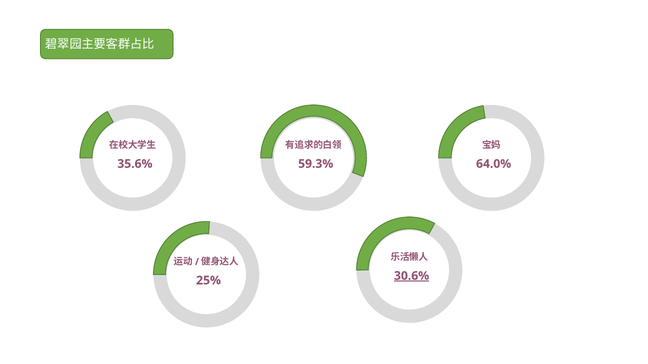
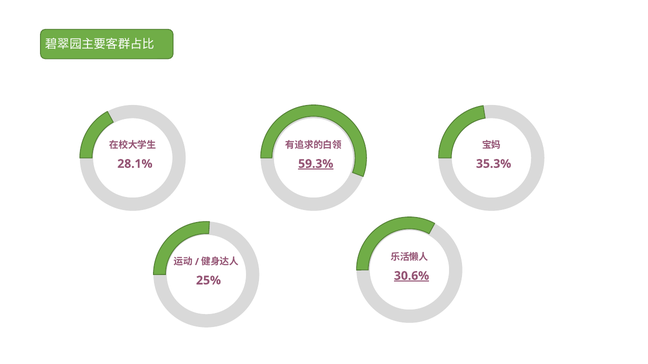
35.6%: 35.6% -> 28.1%
59.3% underline: none -> present
64.0%: 64.0% -> 35.3%
